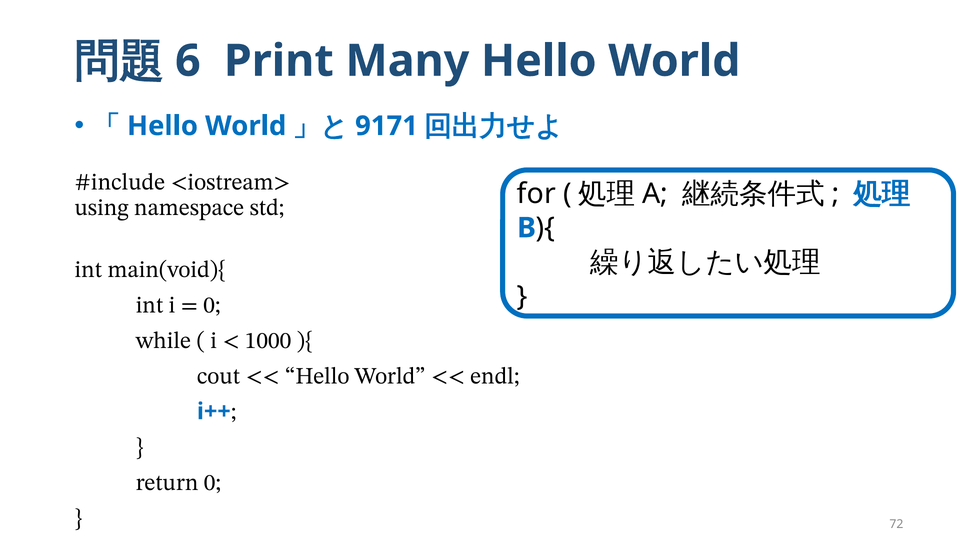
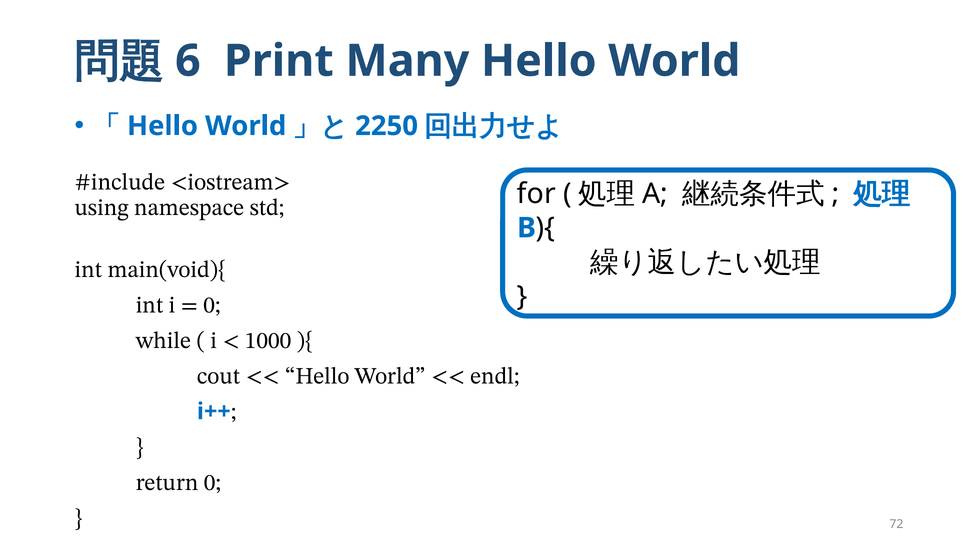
9171: 9171 -> 2250
